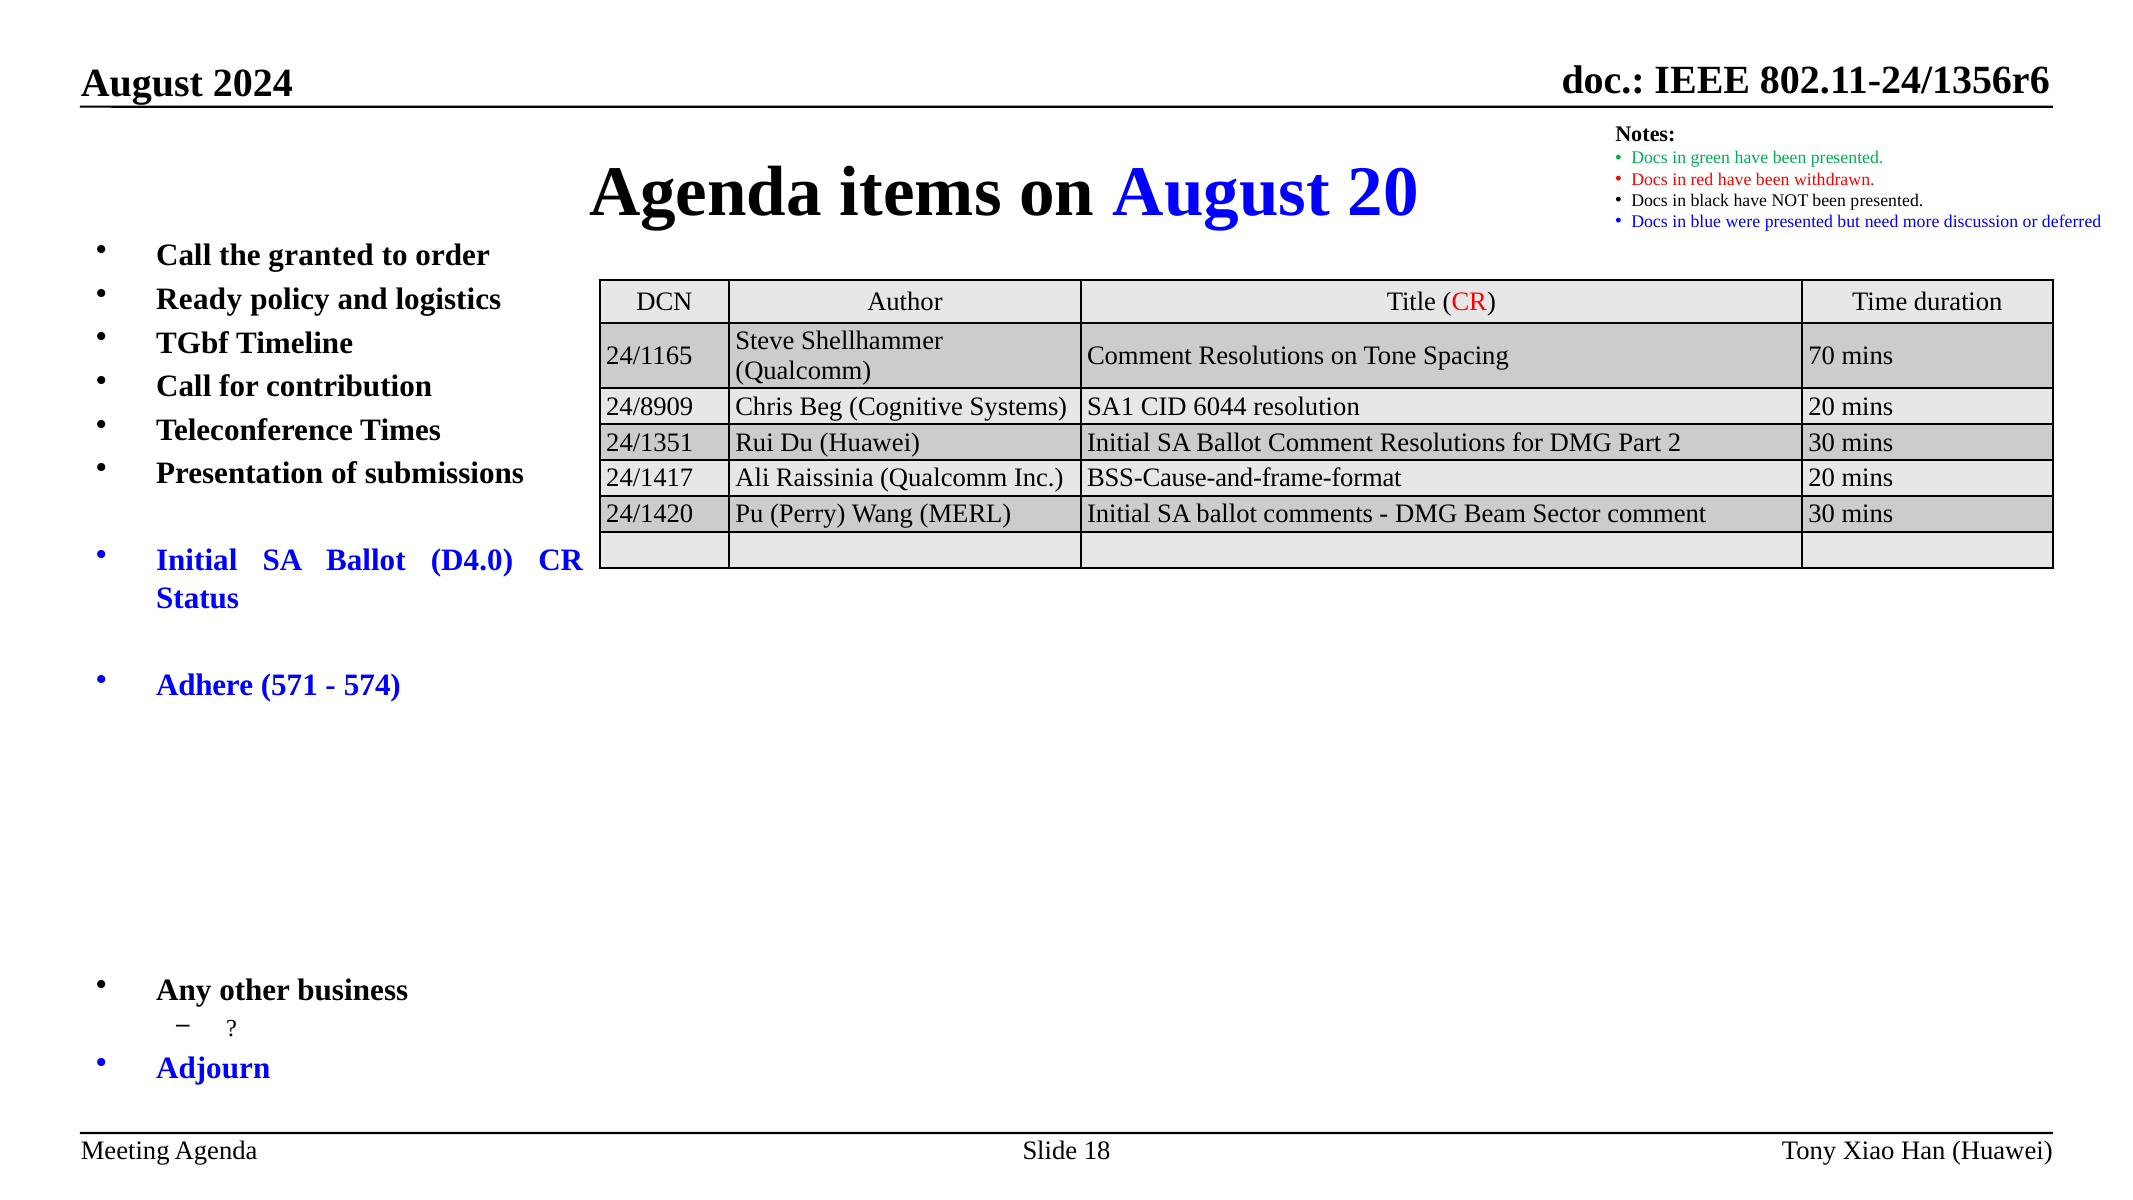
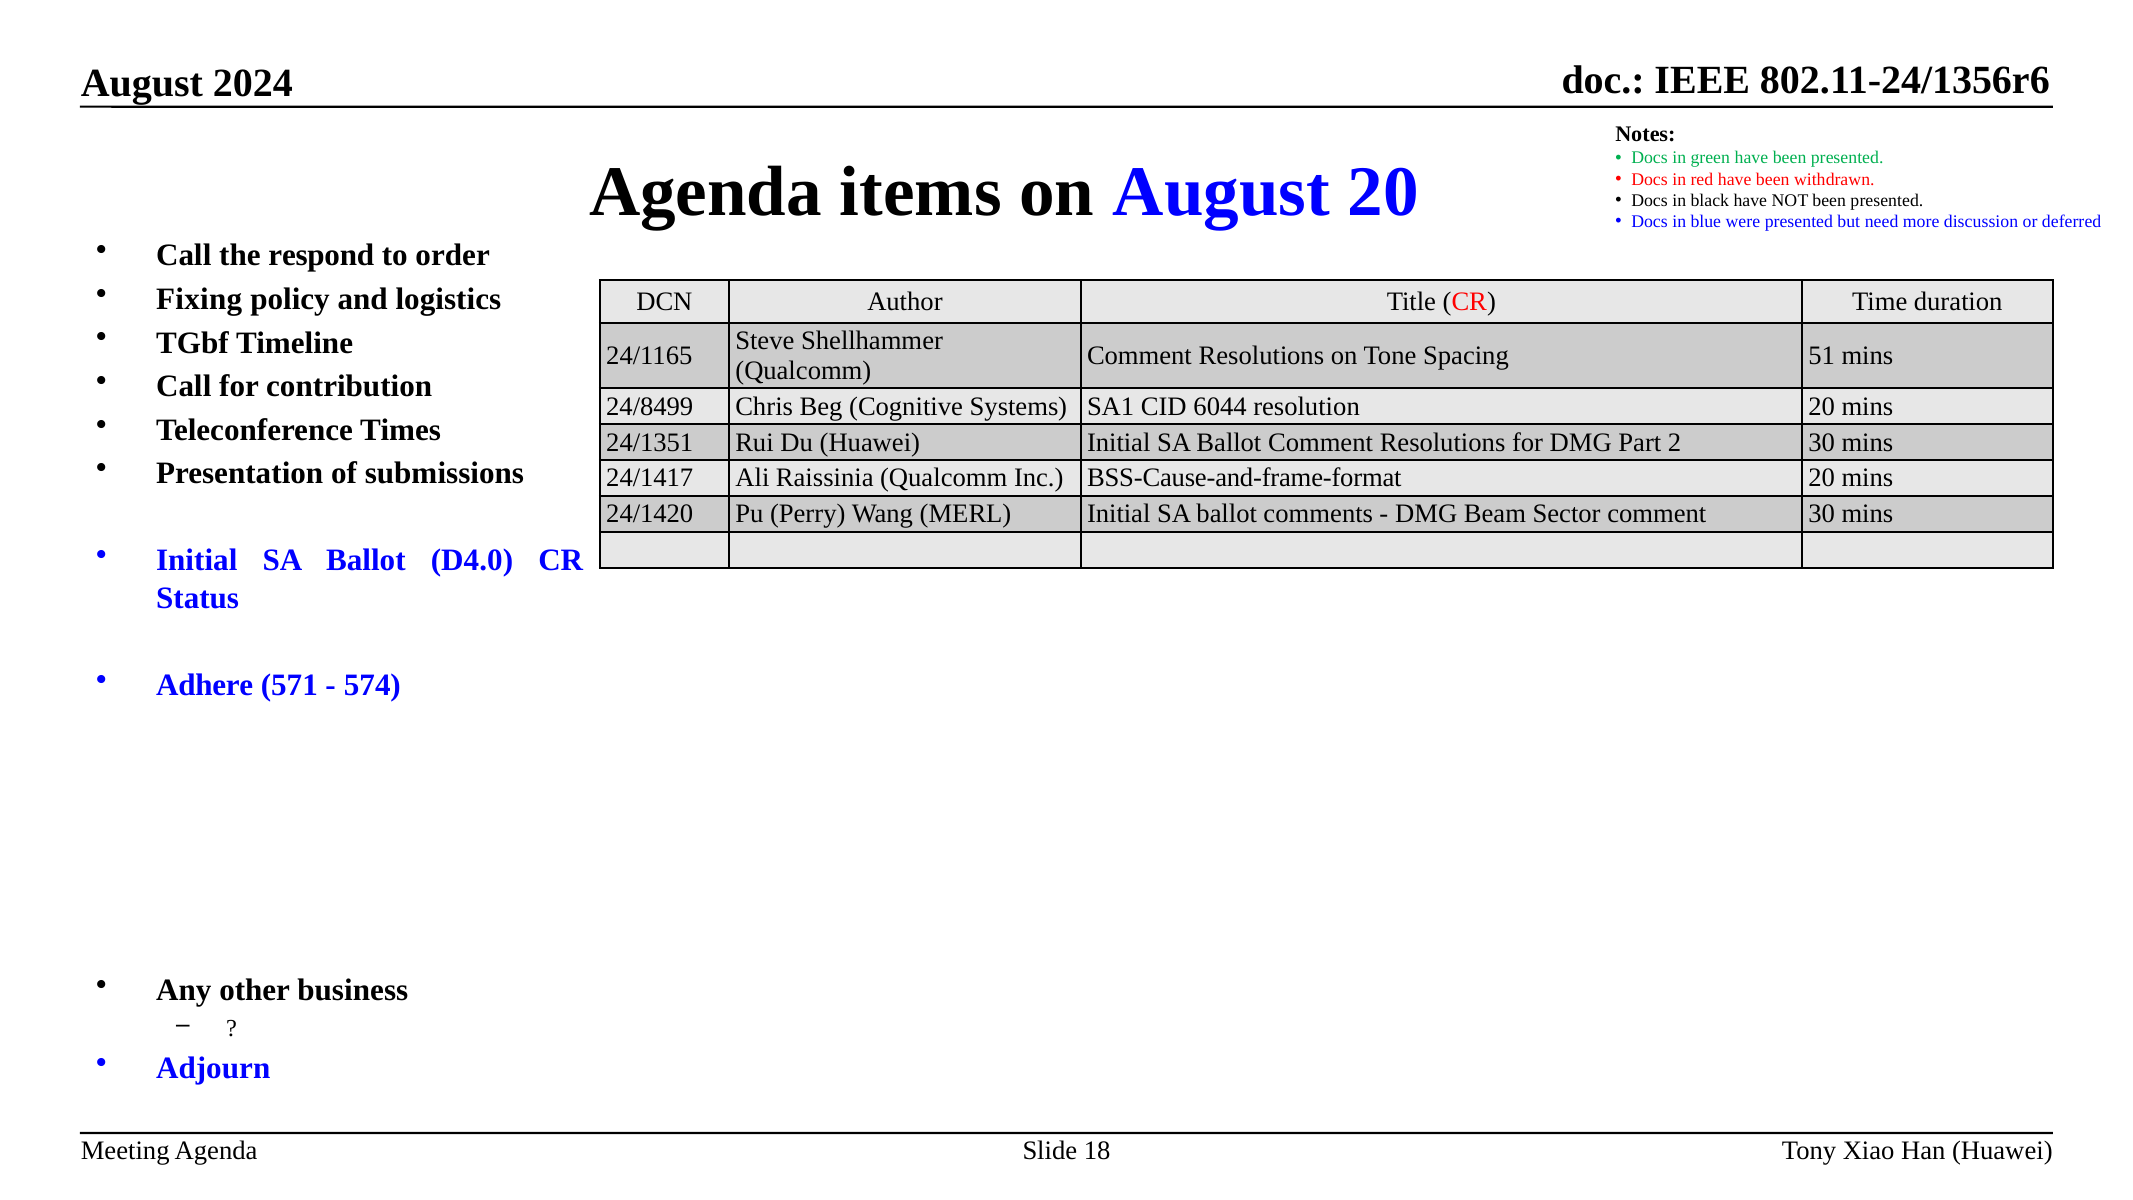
granted: granted -> respond
Ready: Ready -> Fixing
70: 70 -> 51
24/8909: 24/8909 -> 24/8499
